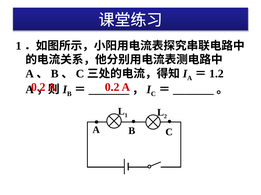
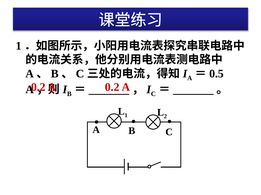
1.2: 1.2 -> 0.5
